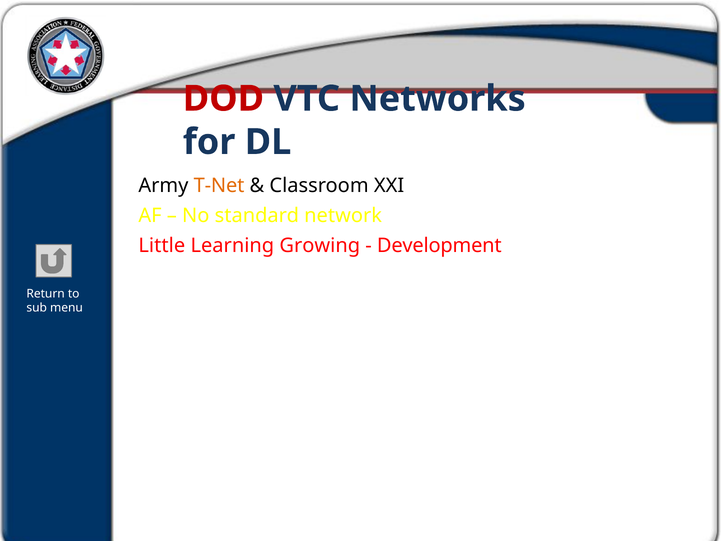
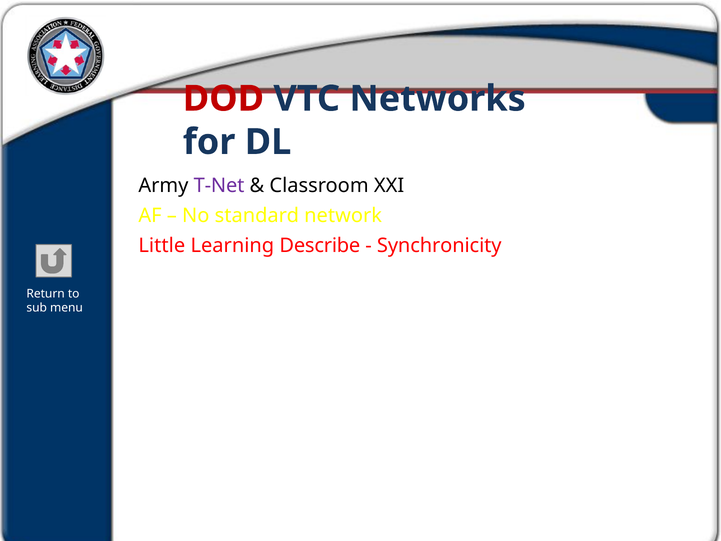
T-Net colour: orange -> purple
Growing: Growing -> Describe
Development: Development -> Synchronicity
